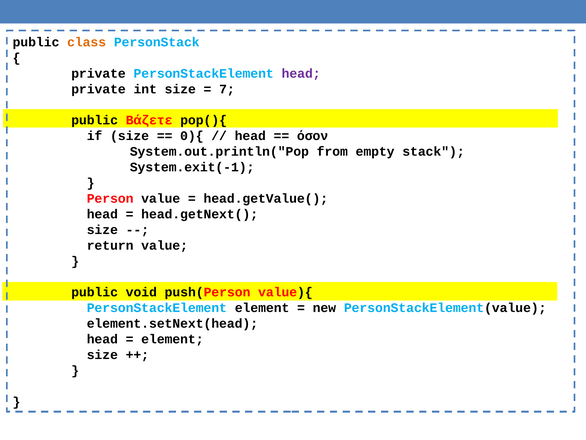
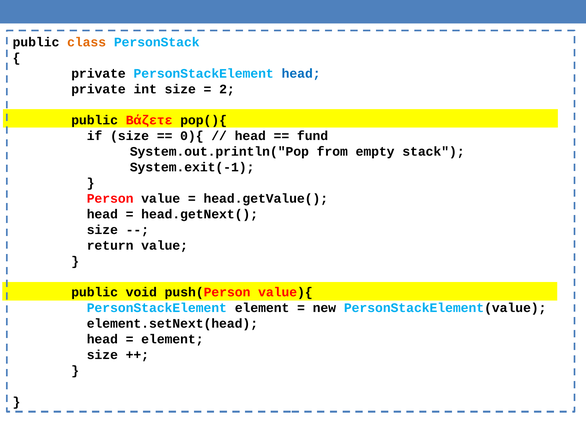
head at (301, 73) colour: purple -> blue
7: 7 -> 2
όσον: όσον -> fund
